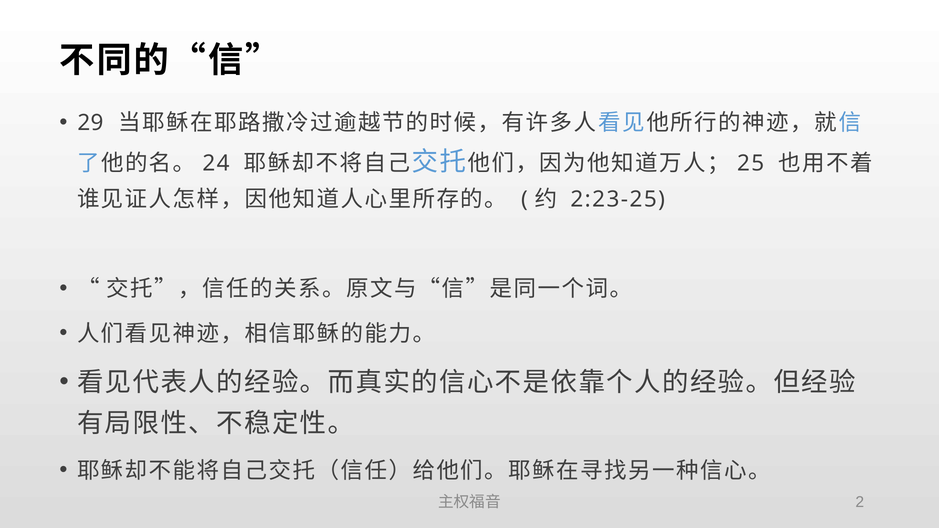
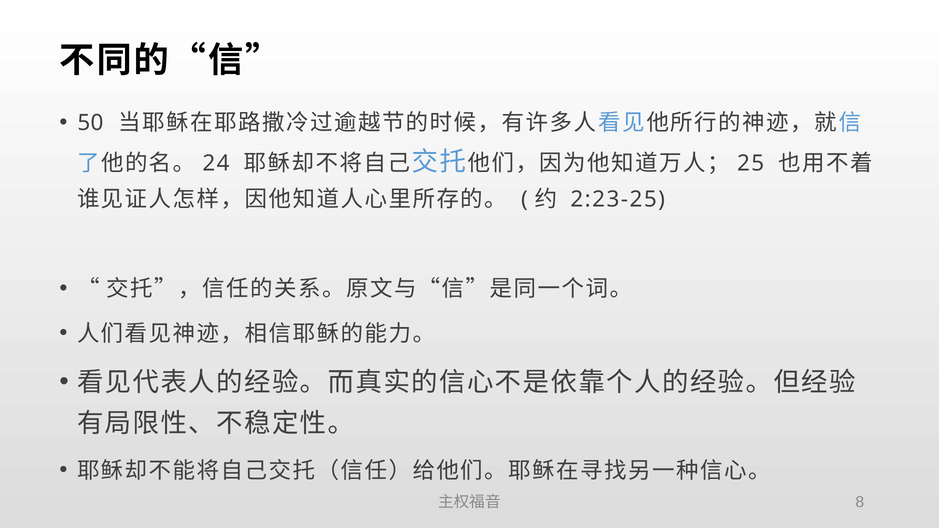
29: 29 -> 50
2: 2 -> 8
